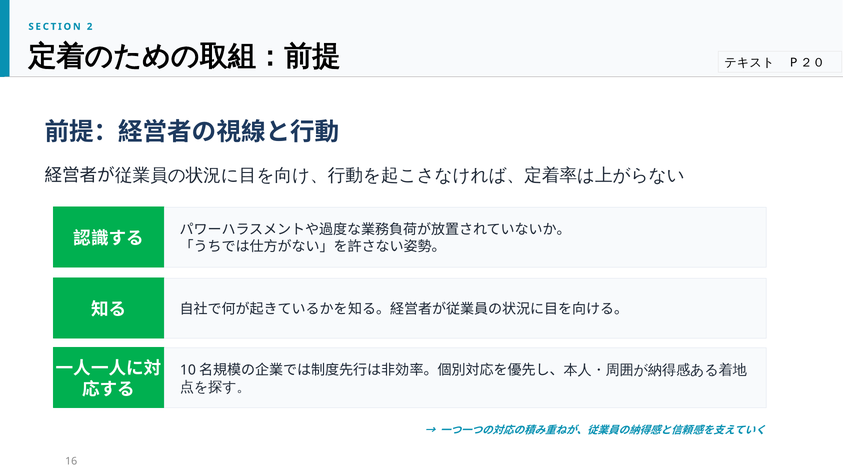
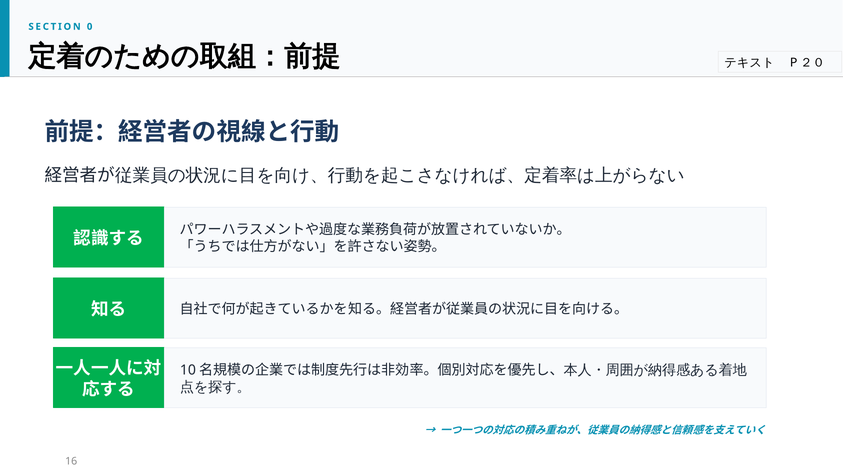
2: 2 -> 0
